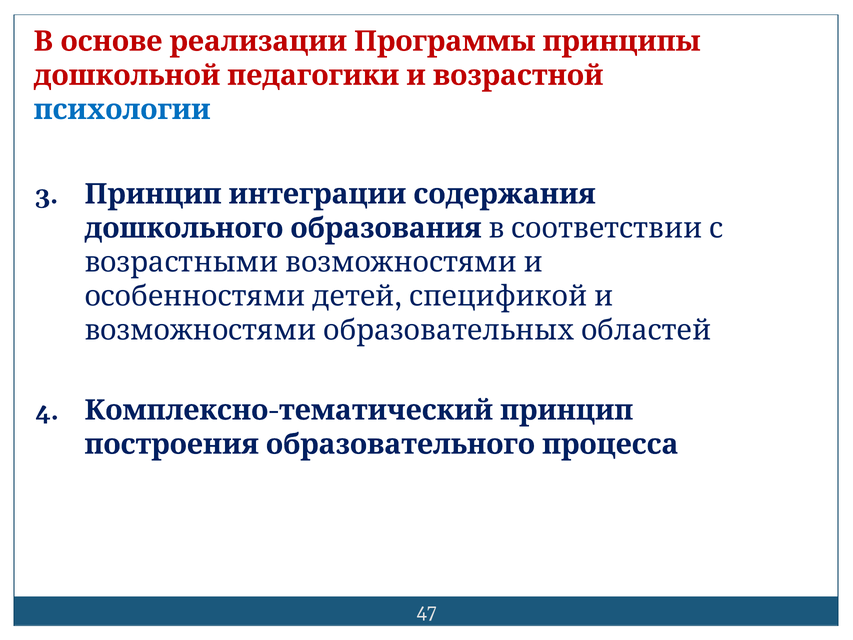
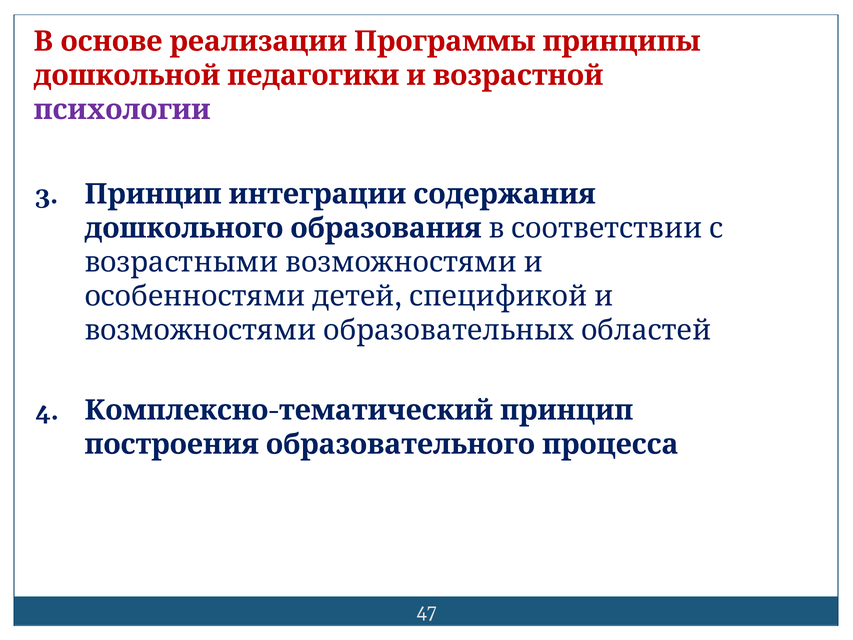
психологии colour: blue -> purple
